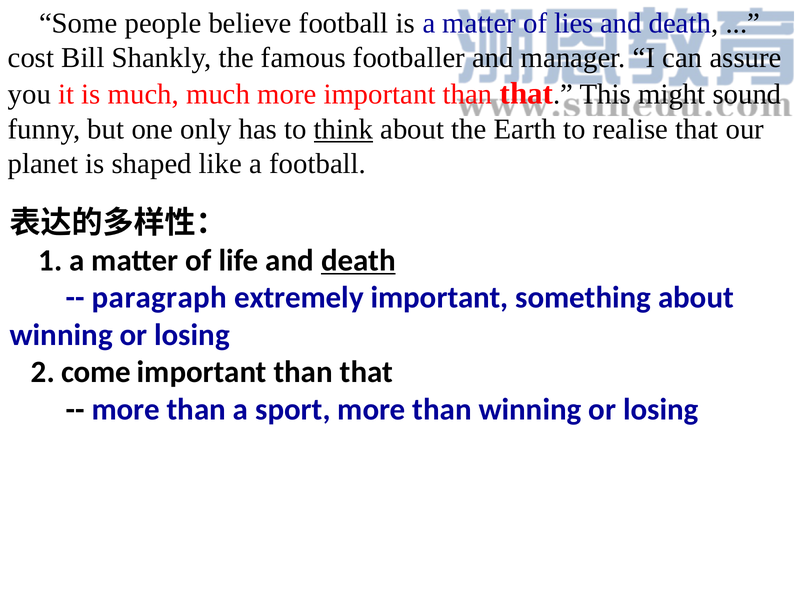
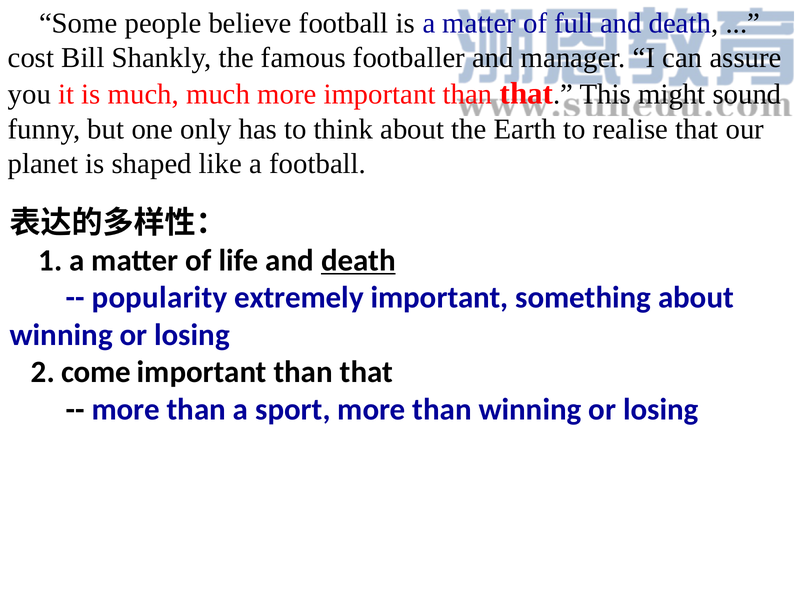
lies: lies -> full
think underline: present -> none
paragraph: paragraph -> popularity
